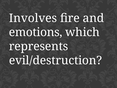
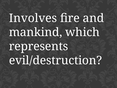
emotions: emotions -> mankind
